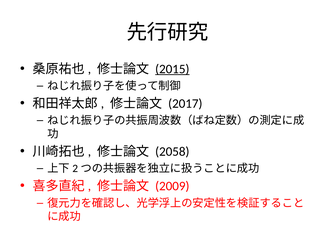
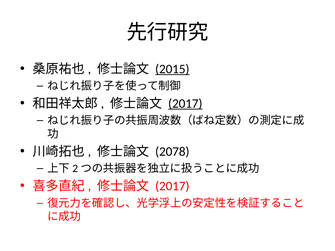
2017 at (185, 104) underline: none -> present
2058: 2058 -> 2078
2009 at (172, 186): 2009 -> 2017
